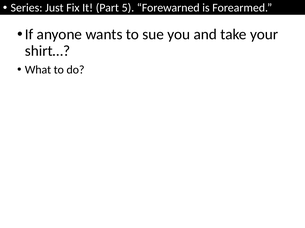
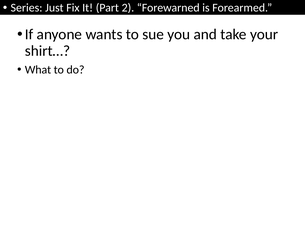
5: 5 -> 2
